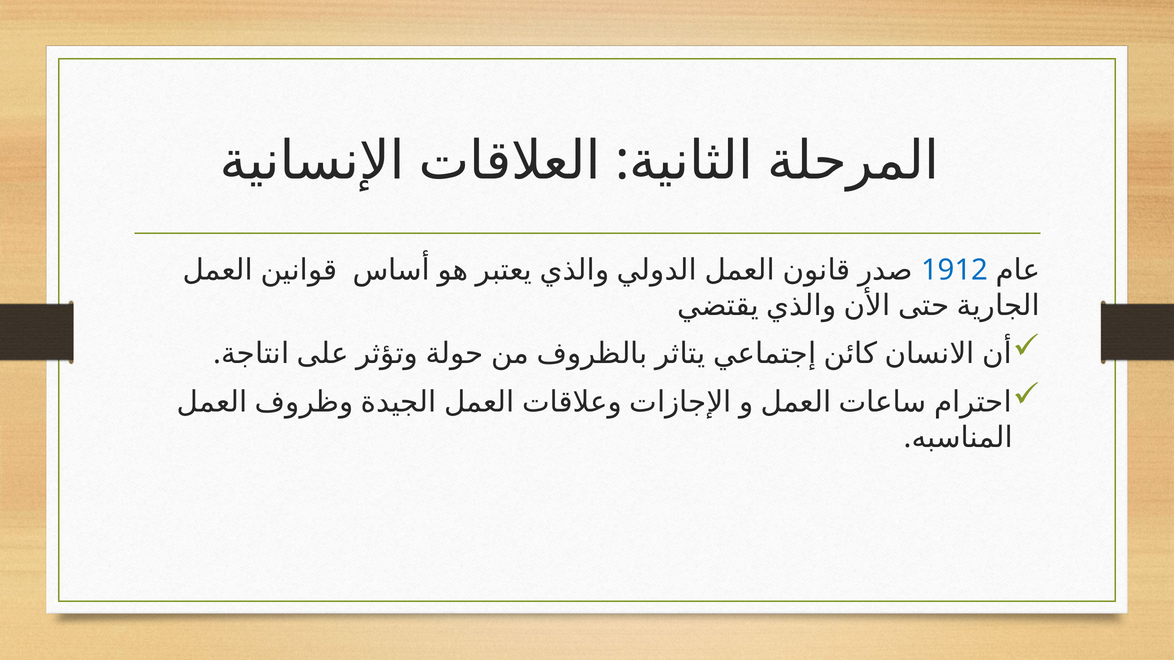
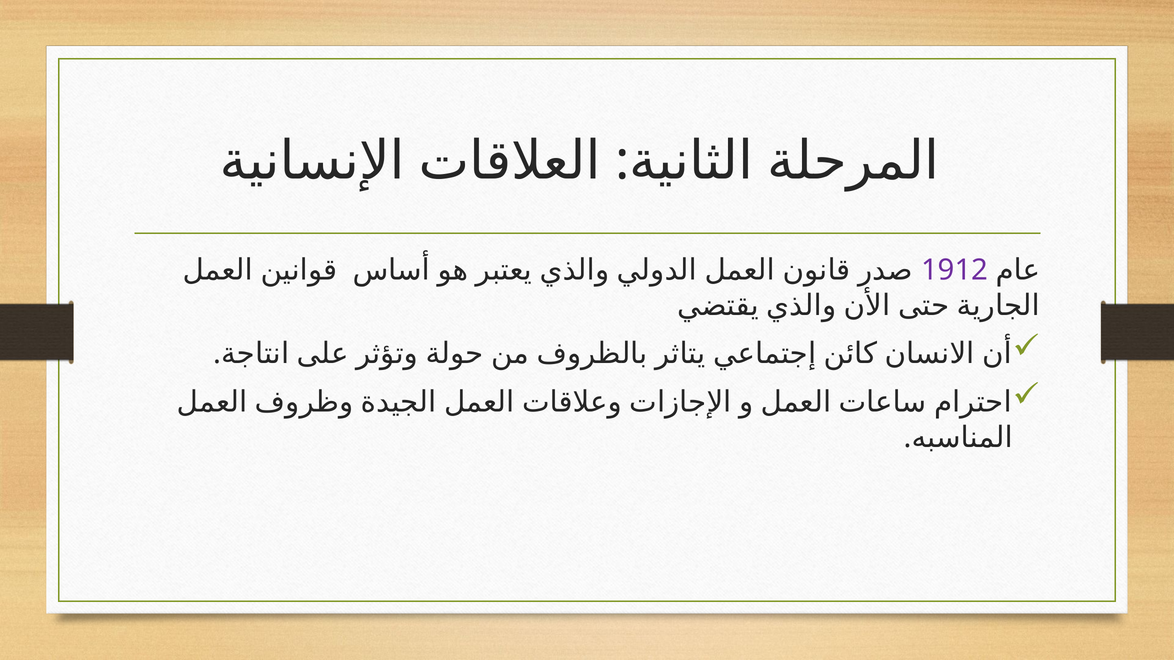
1912 colour: blue -> purple
